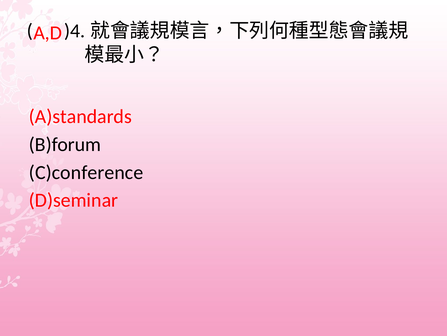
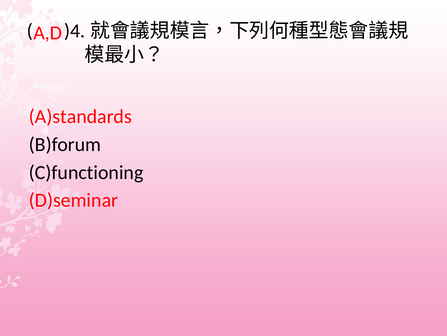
C)conference: C)conference -> C)functioning
